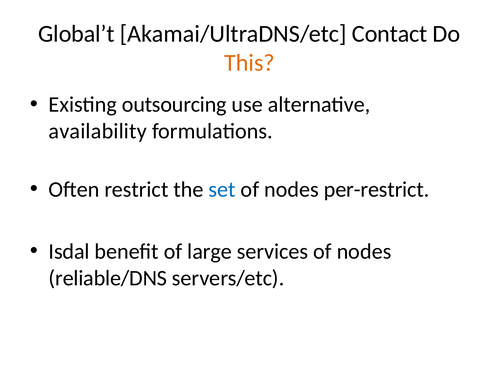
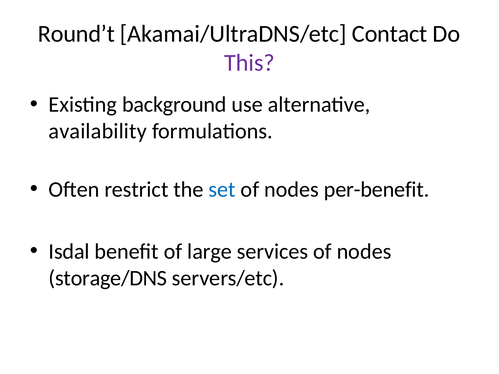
Global’t: Global’t -> Round’t
This colour: orange -> purple
outsourcing: outsourcing -> background
per-restrict: per-restrict -> per-benefit
reliable/DNS: reliable/DNS -> storage/DNS
